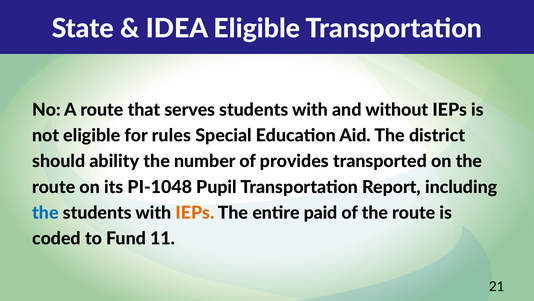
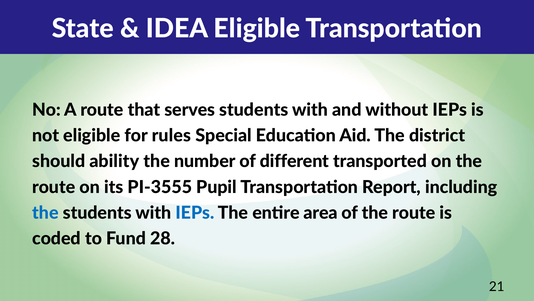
provides: provides -> different
PI-1048: PI-1048 -> PI-3555
IEPs at (195, 212) colour: orange -> blue
paid: paid -> area
11: 11 -> 28
